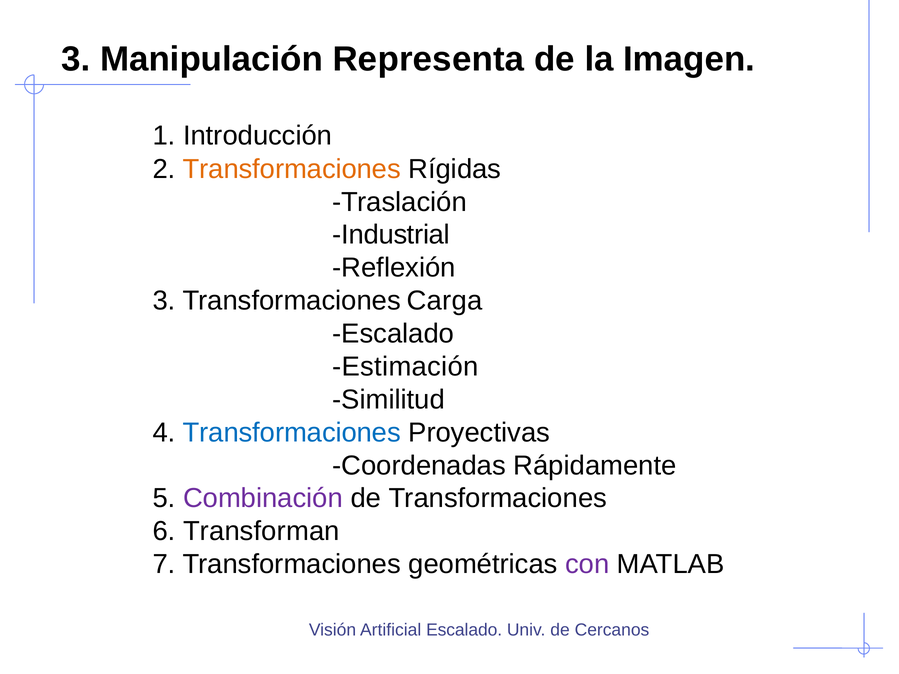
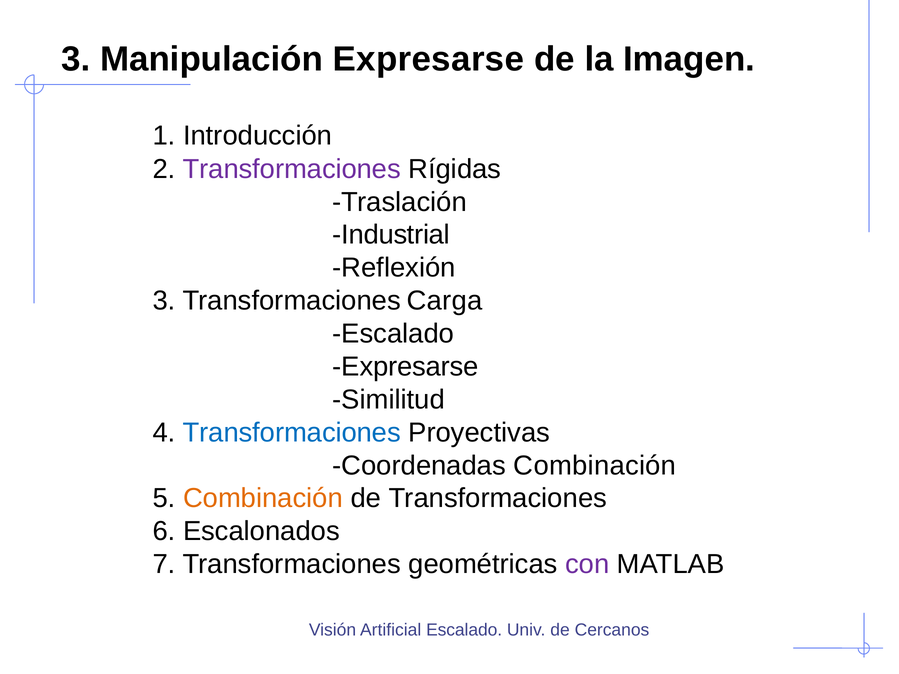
Manipulación Representa: Representa -> Expresarse
Transformaciones at (292, 169) colour: orange -> purple
Estimación at (405, 367): Estimación -> Expresarse
Coordenadas Rápidamente: Rápidamente -> Combinación
Combinación at (263, 499) colour: purple -> orange
Transforman: Transforman -> Escalonados
